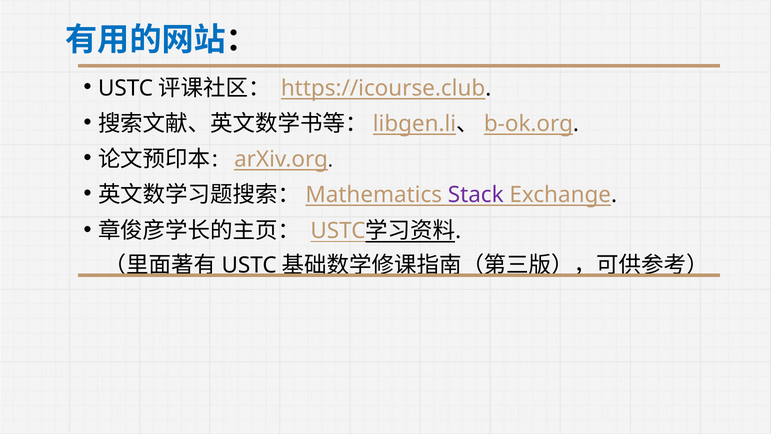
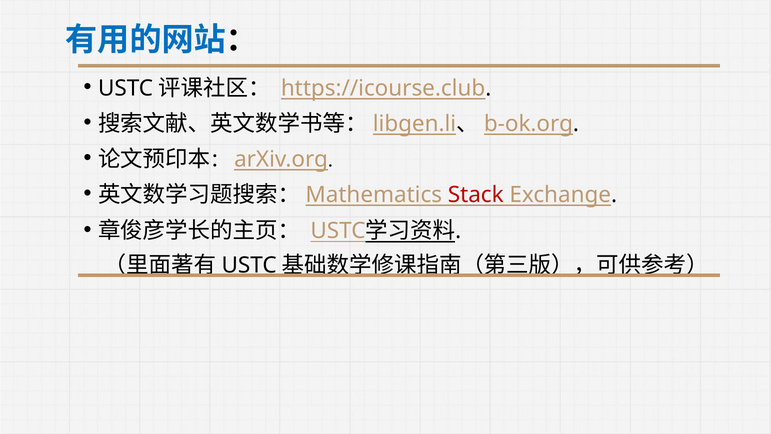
Stack colour: purple -> red
